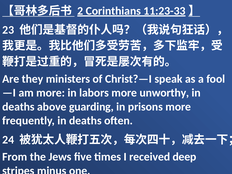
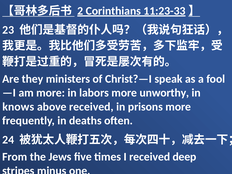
deaths at (18, 107): deaths -> knows
above guarding: guarding -> received
